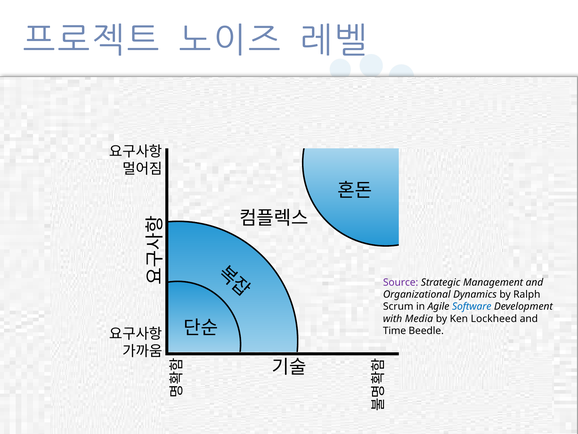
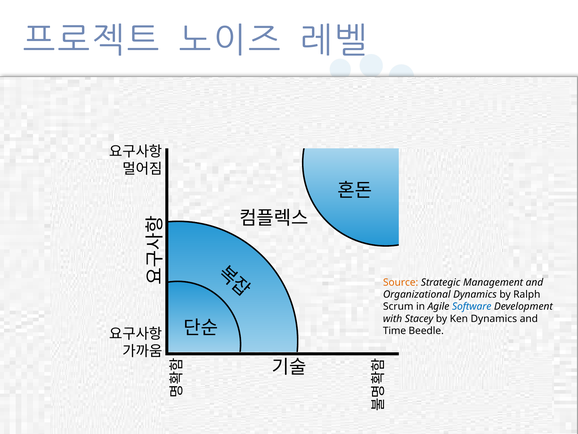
Source colour: purple -> orange
Media: Media -> Stacey
Ken Lockheed: Lockheed -> Dynamics
